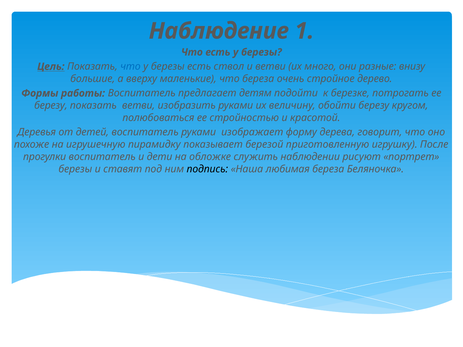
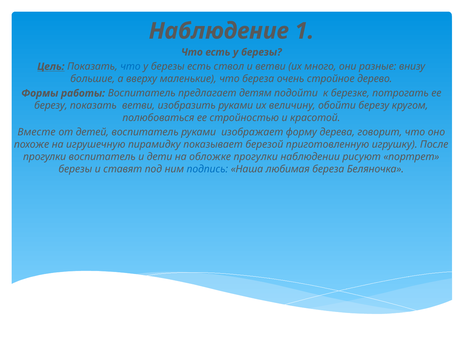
Деревья: Деревья -> Вместе
обложке служить: служить -> прогулки
подпись colour: black -> blue
